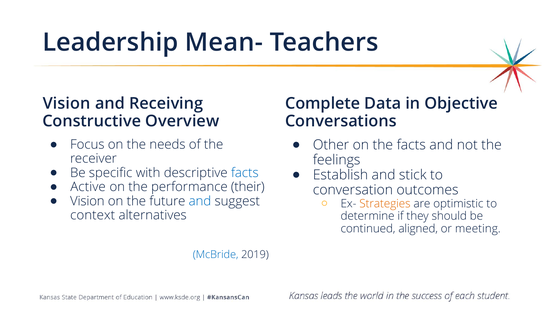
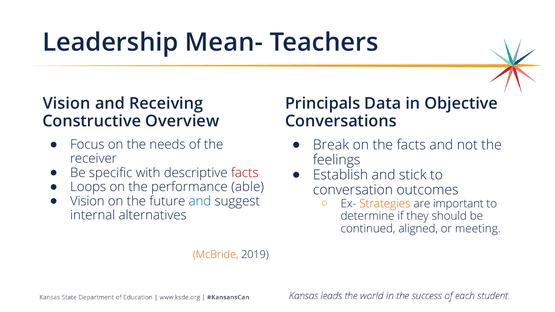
Complete: Complete -> Principals
Other: Other -> Break
facts at (245, 173) colour: blue -> red
Active: Active -> Loops
their: their -> able
optimistic: optimistic -> important
context: context -> internal
McBride colour: blue -> orange
